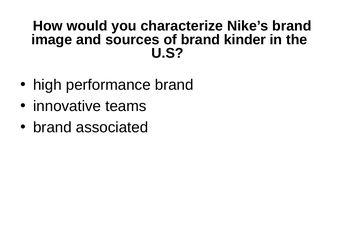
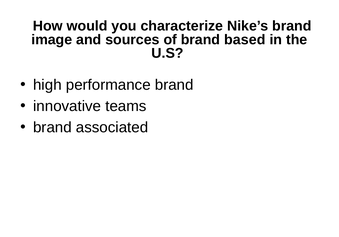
kinder: kinder -> based
